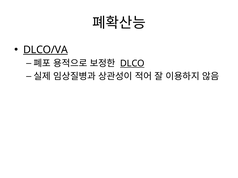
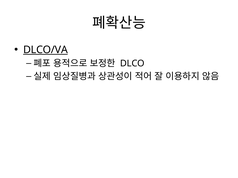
DLCO underline: present -> none
